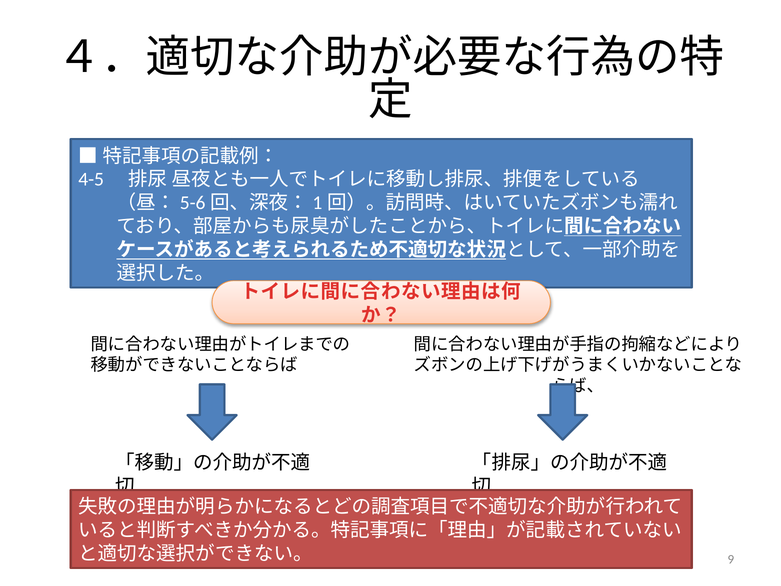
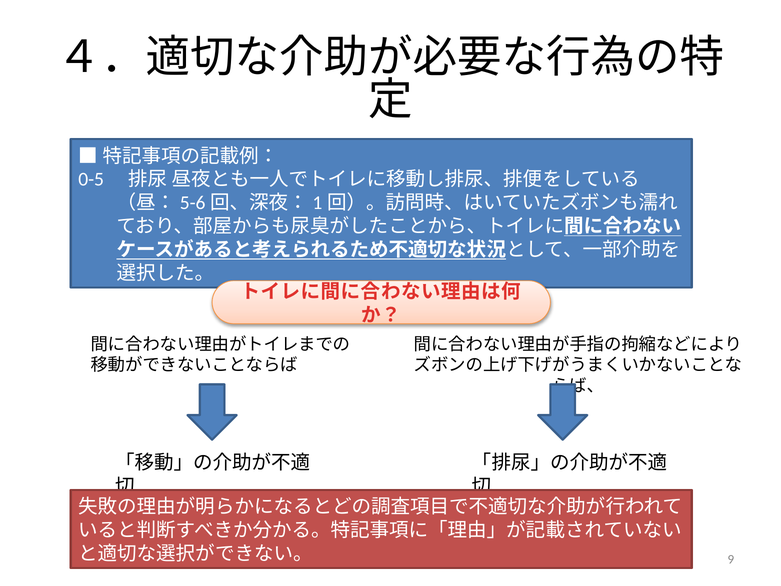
4-5: 4-5 -> 0-5
